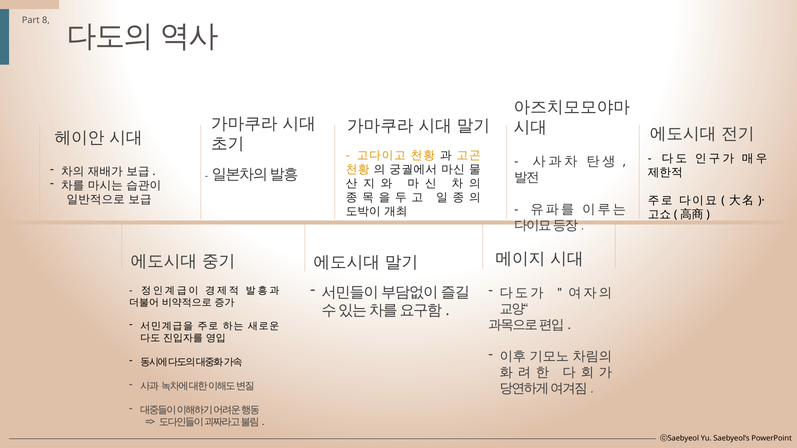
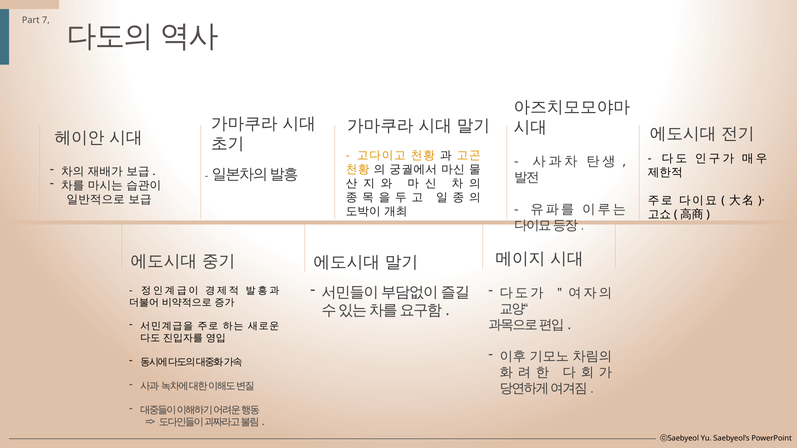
8: 8 -> 7
